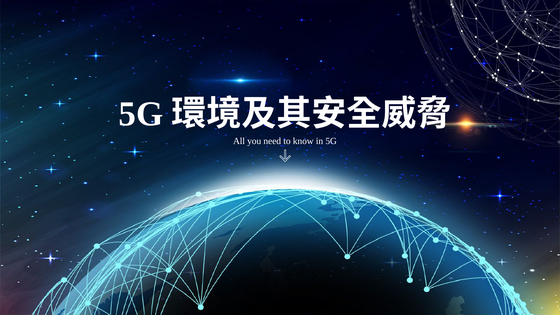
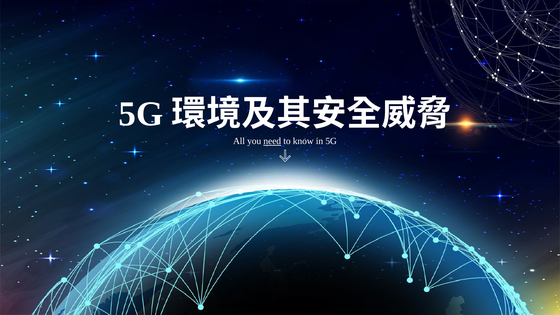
need underline: none -> present
